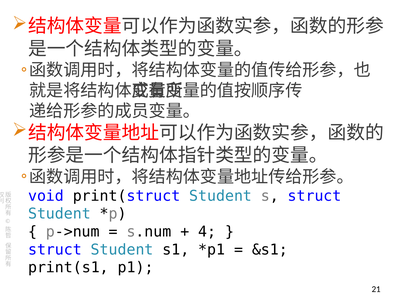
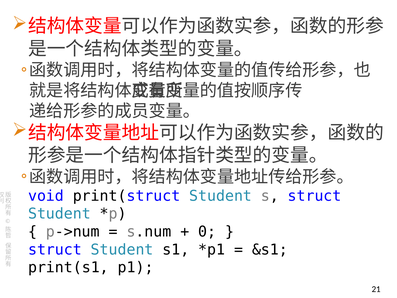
4: 4 -> 0
